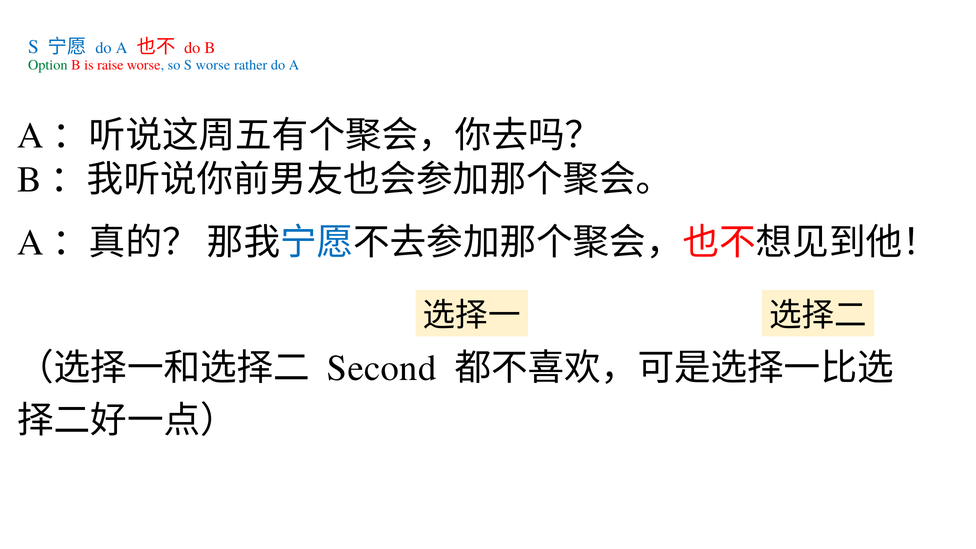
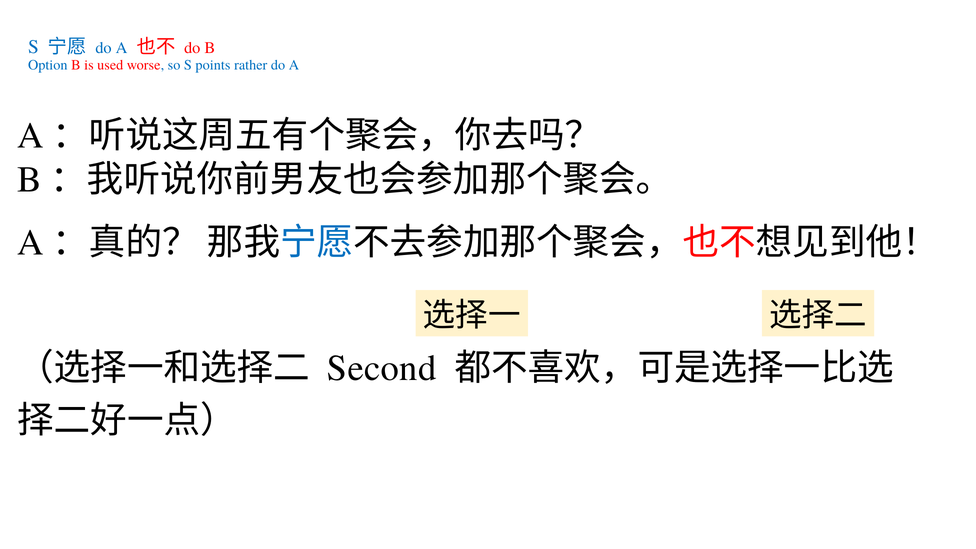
Option colour: green -> blue
raise: raise -> used
S worse: worse -> points
